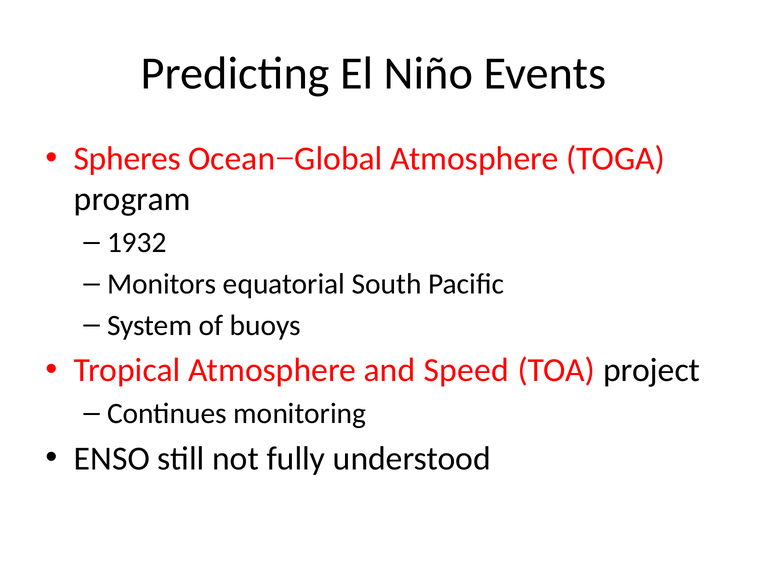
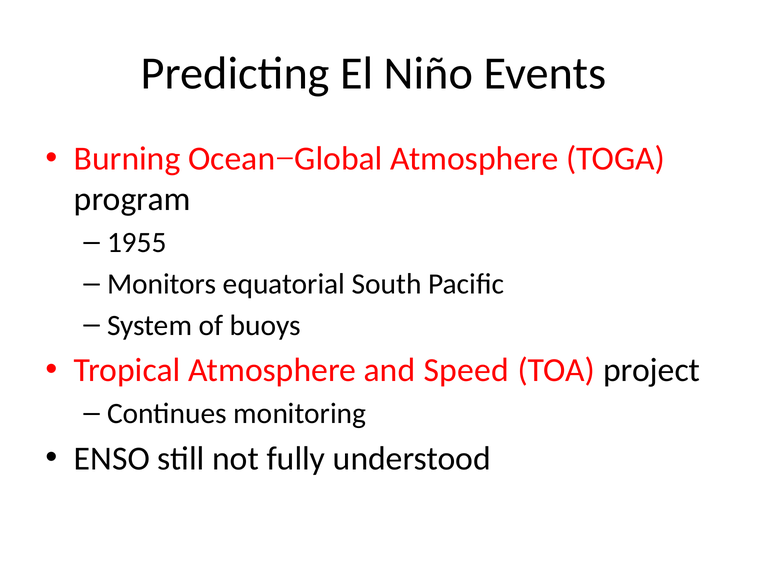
Spheres: Spheres -> Burning
1932: 1932 -> 1955
